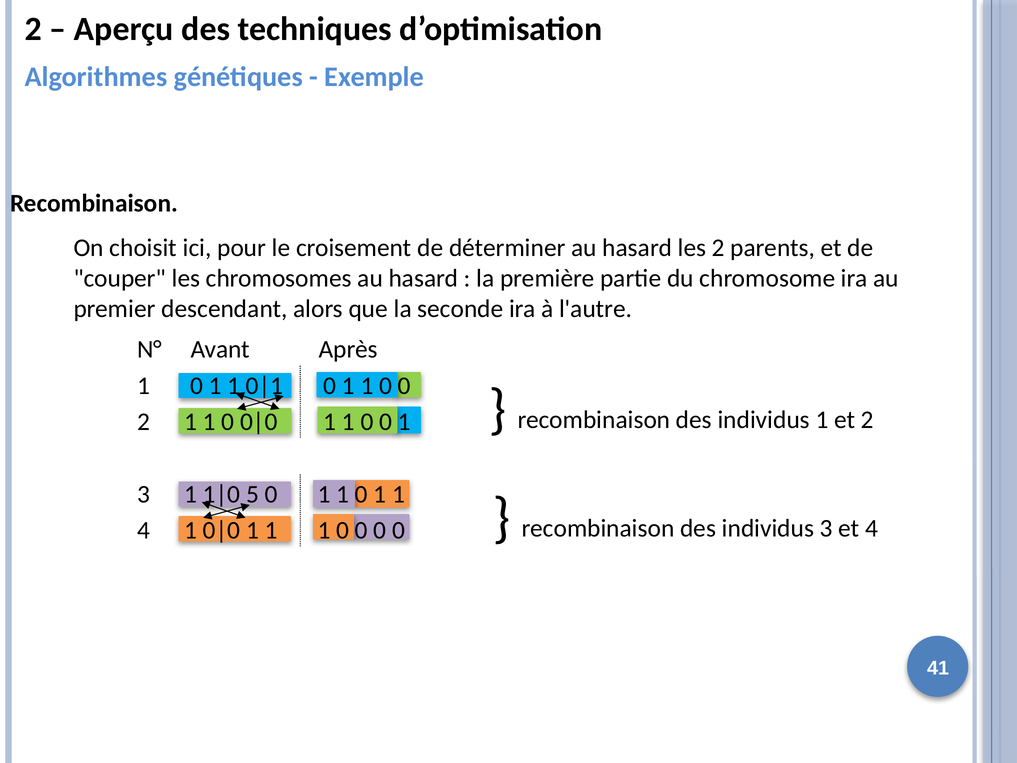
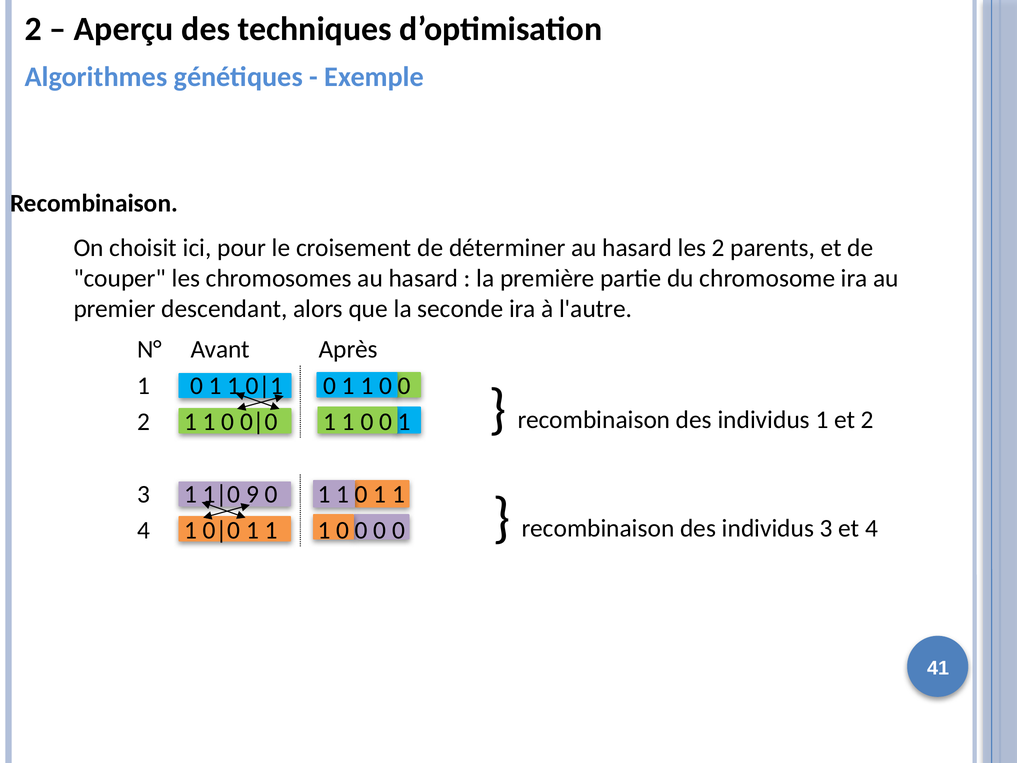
5: 5 -> 9
